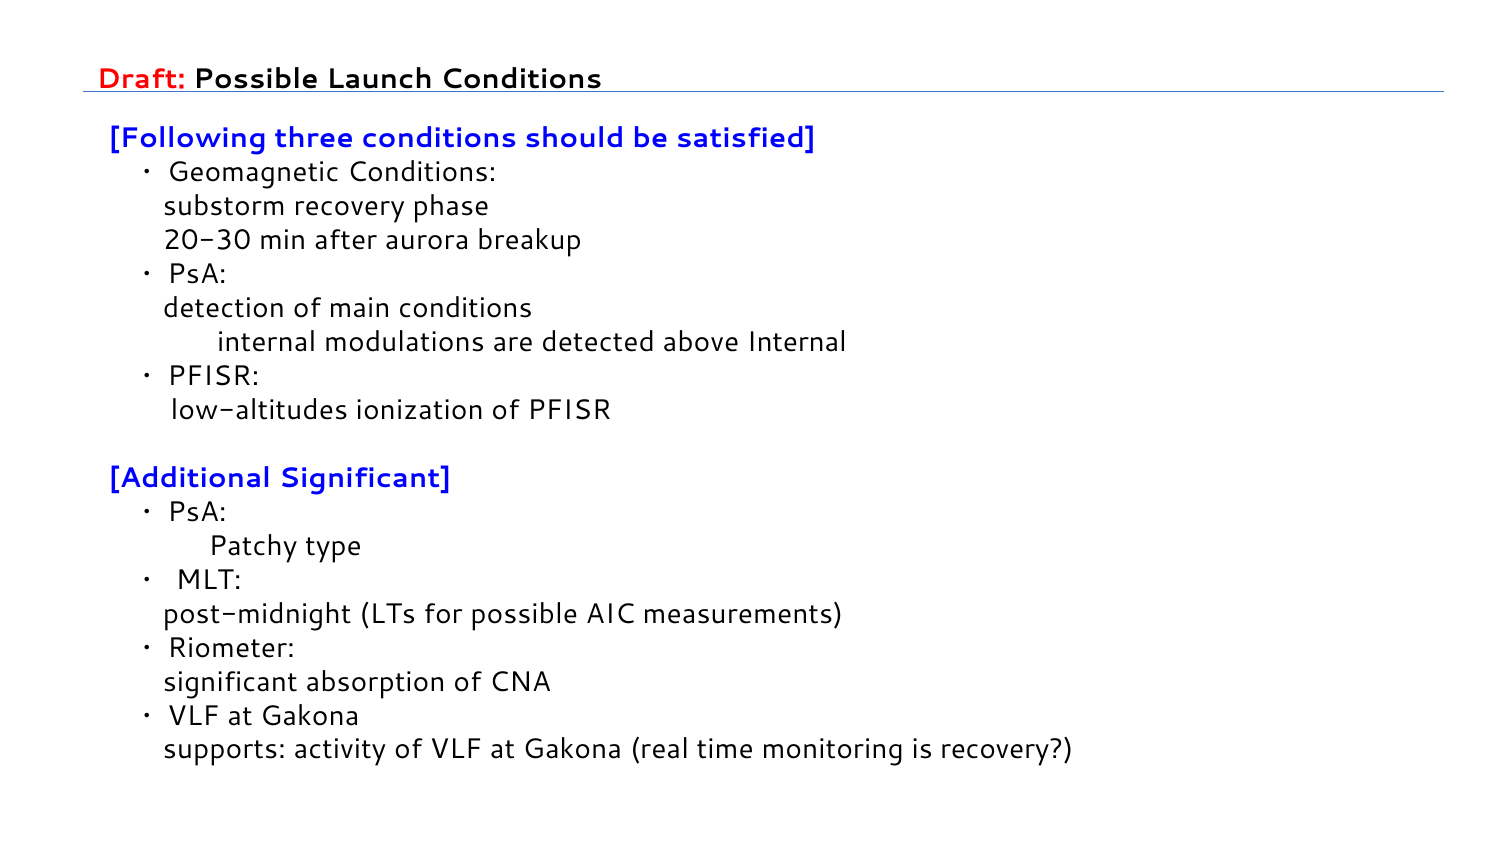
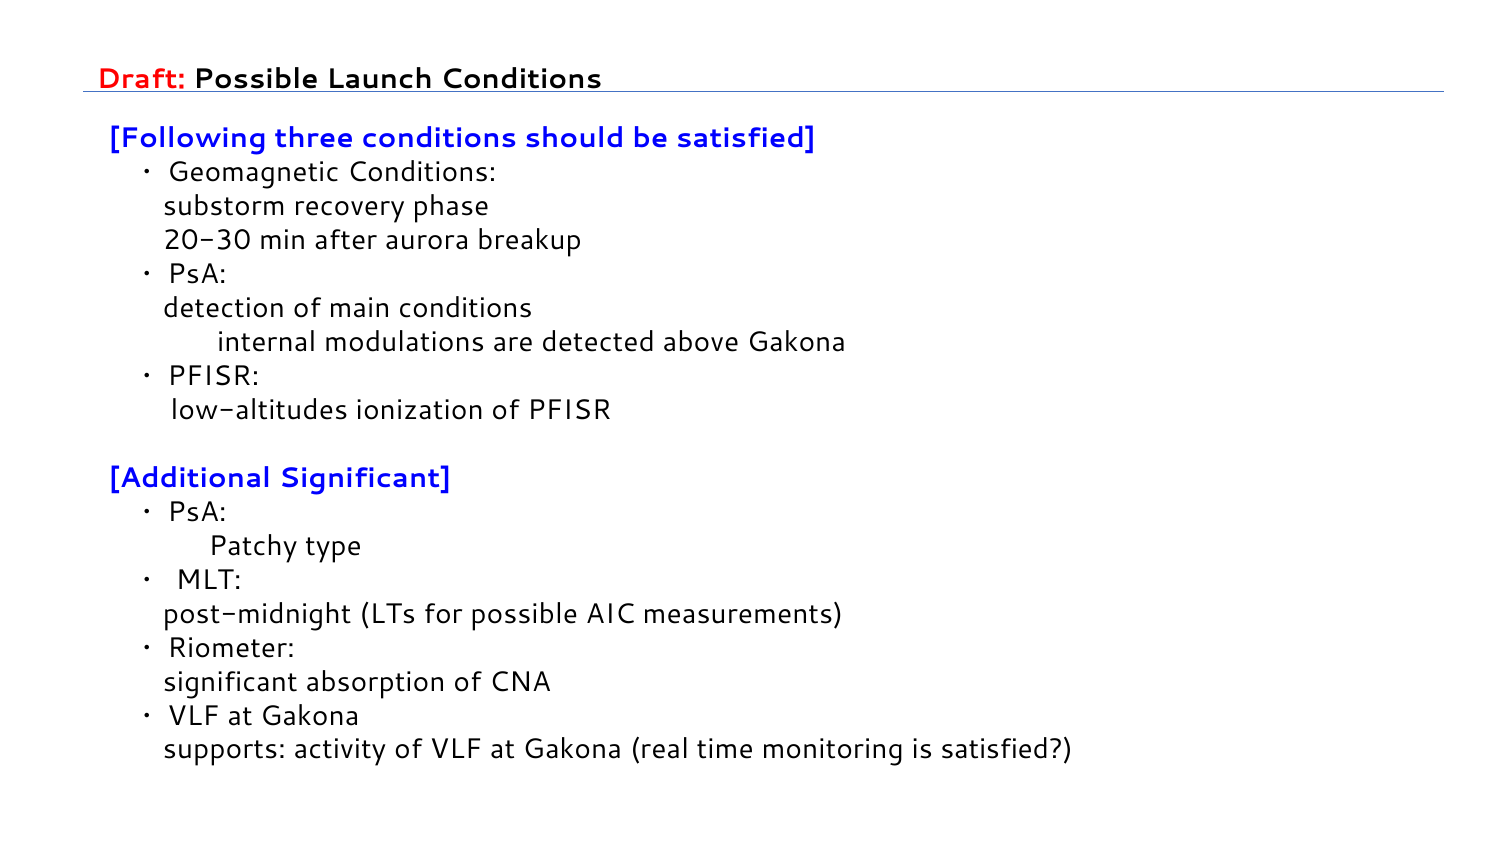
above Internal: Internal -> Gakona
is recovery: recovery -> satisfied
